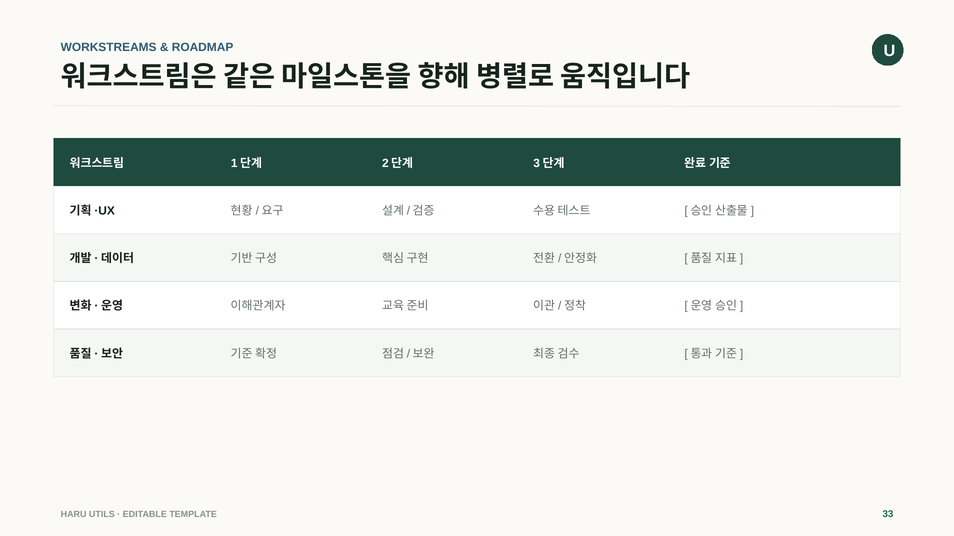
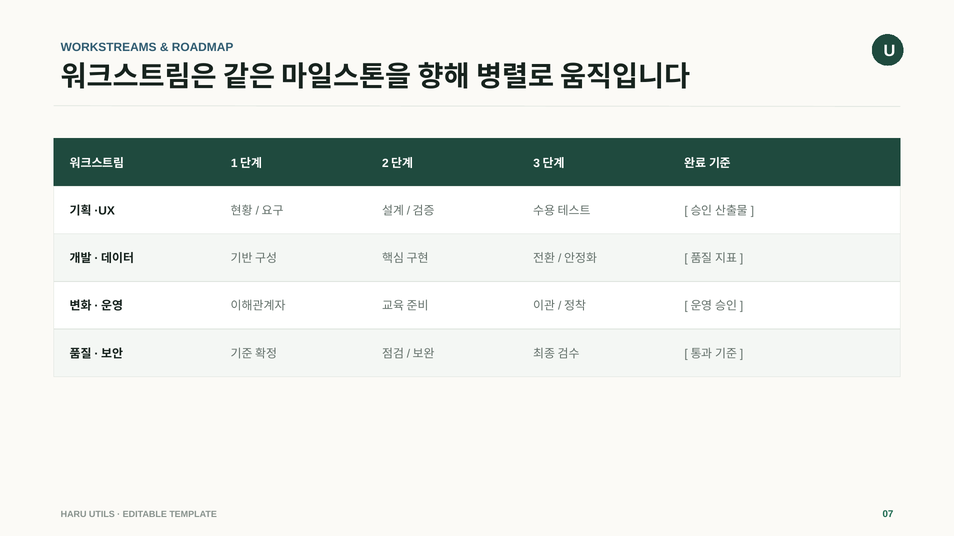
33: 33 -> 07
